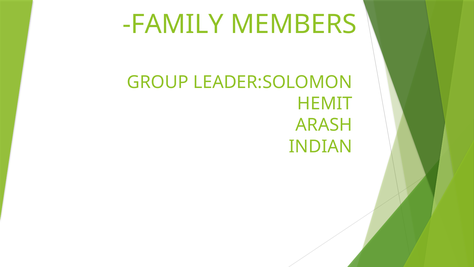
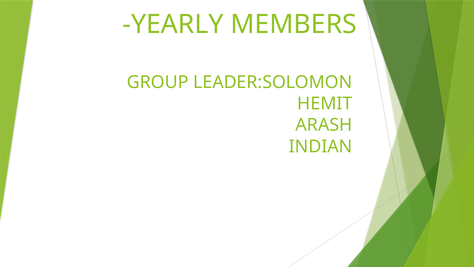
FAMILY: FAMILY -> YEARLY
